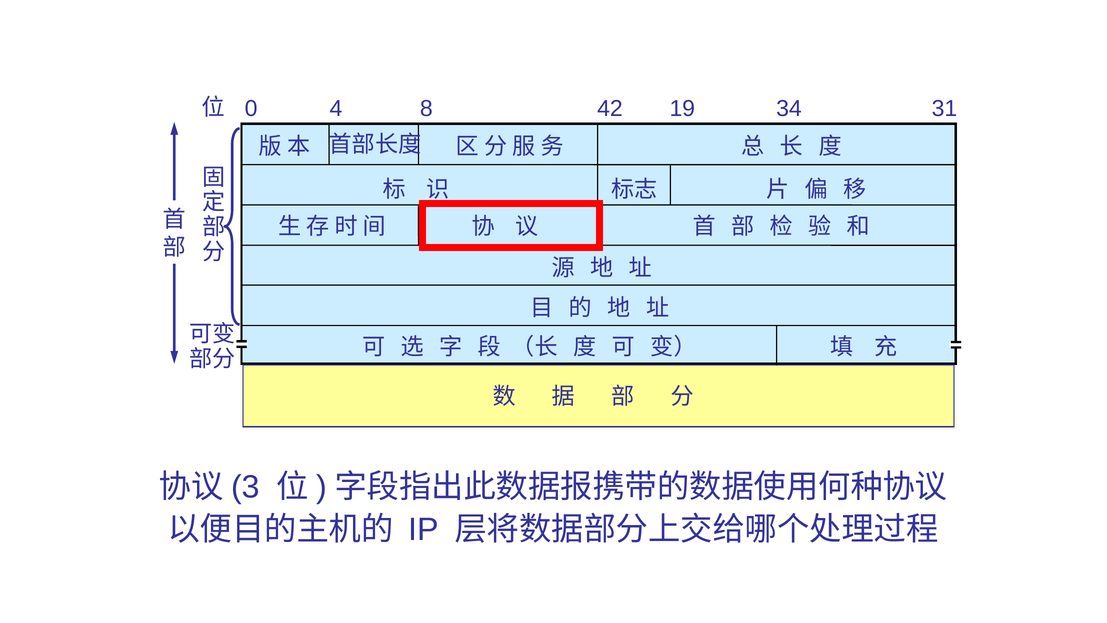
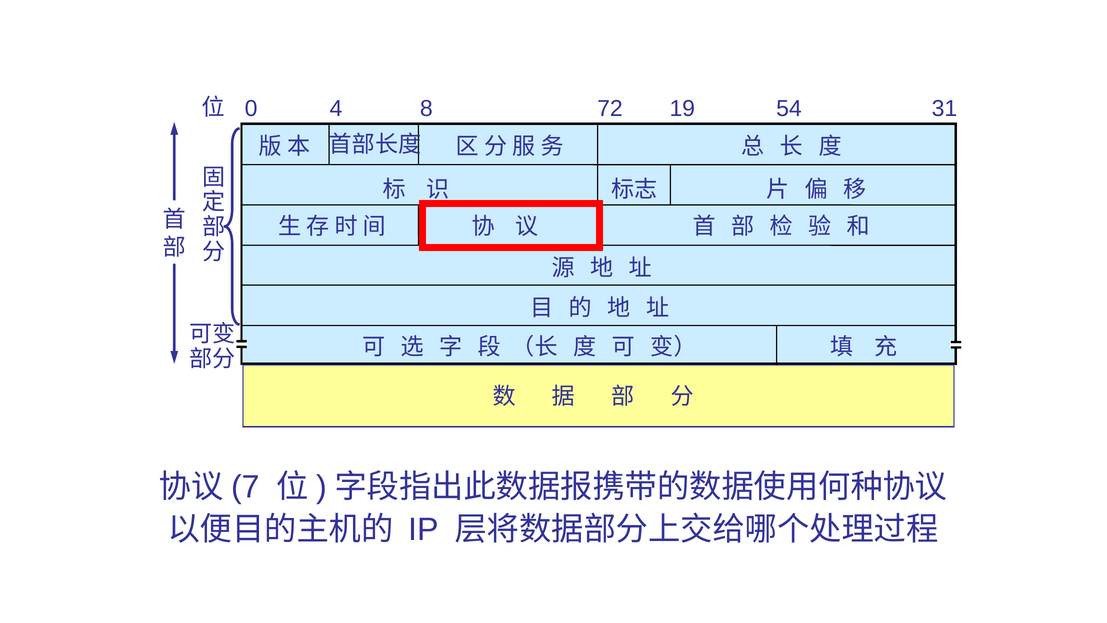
42: 42 -> 72
34: 34 -> 54
3: 3 -> 7
